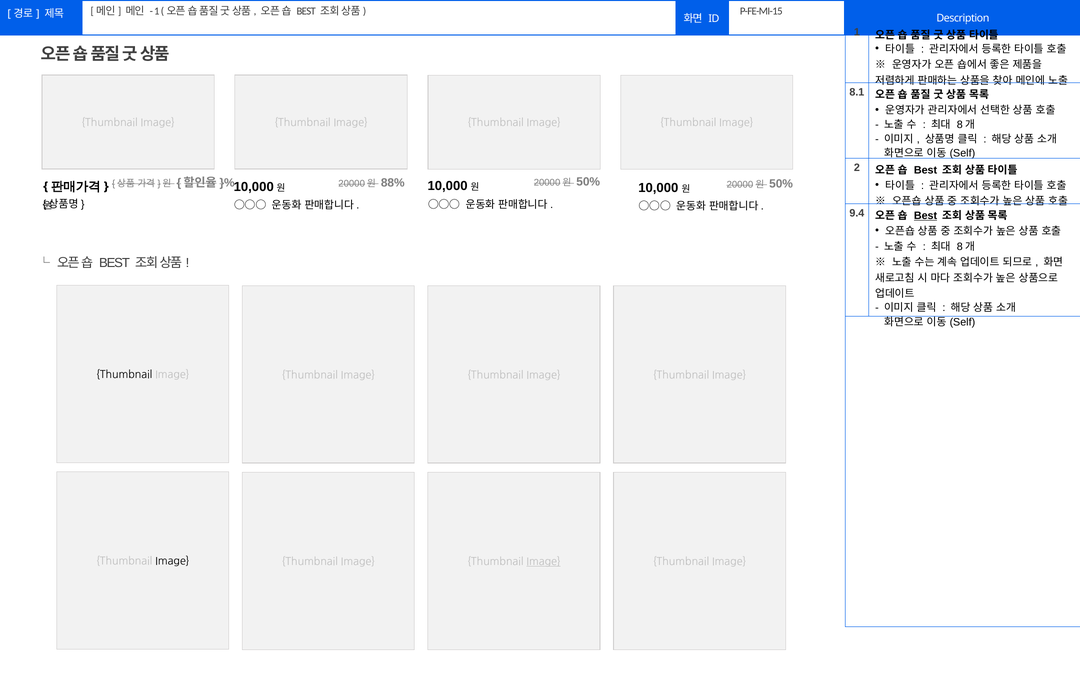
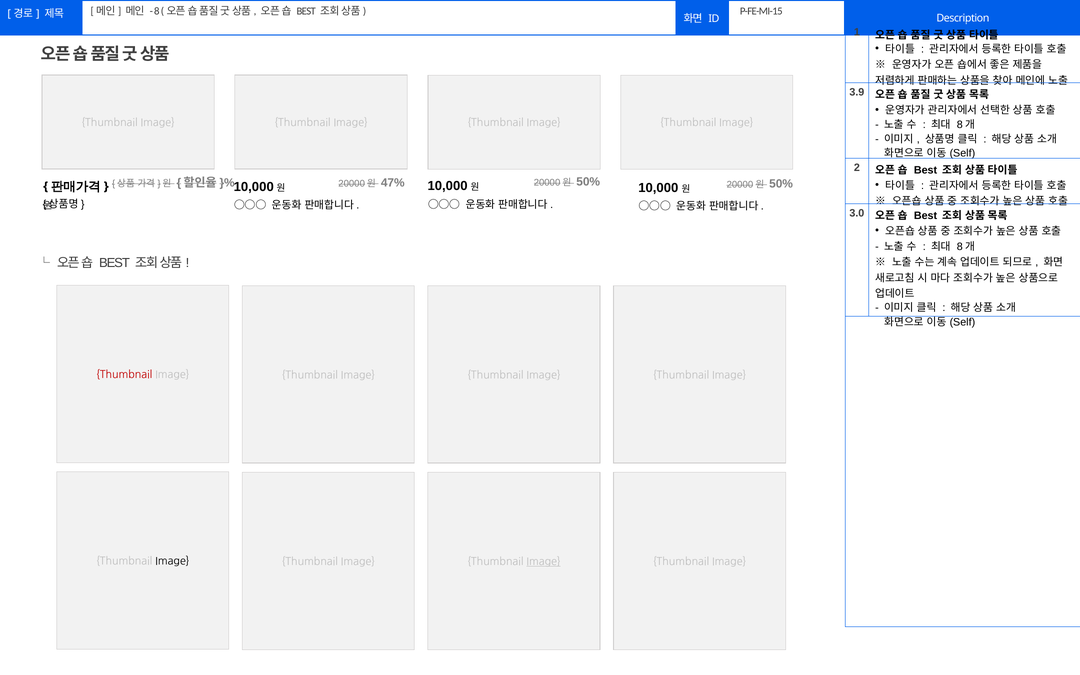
1 at (157, 11): 1 -> 8
8.1: 8.1 -> 3.9
88%: 88% -> 47%
9.4: 9.4 -> 3.0
Best at (926, 216) underline: present -> none
Thumbnail at (124, 375) colour: black -> red
